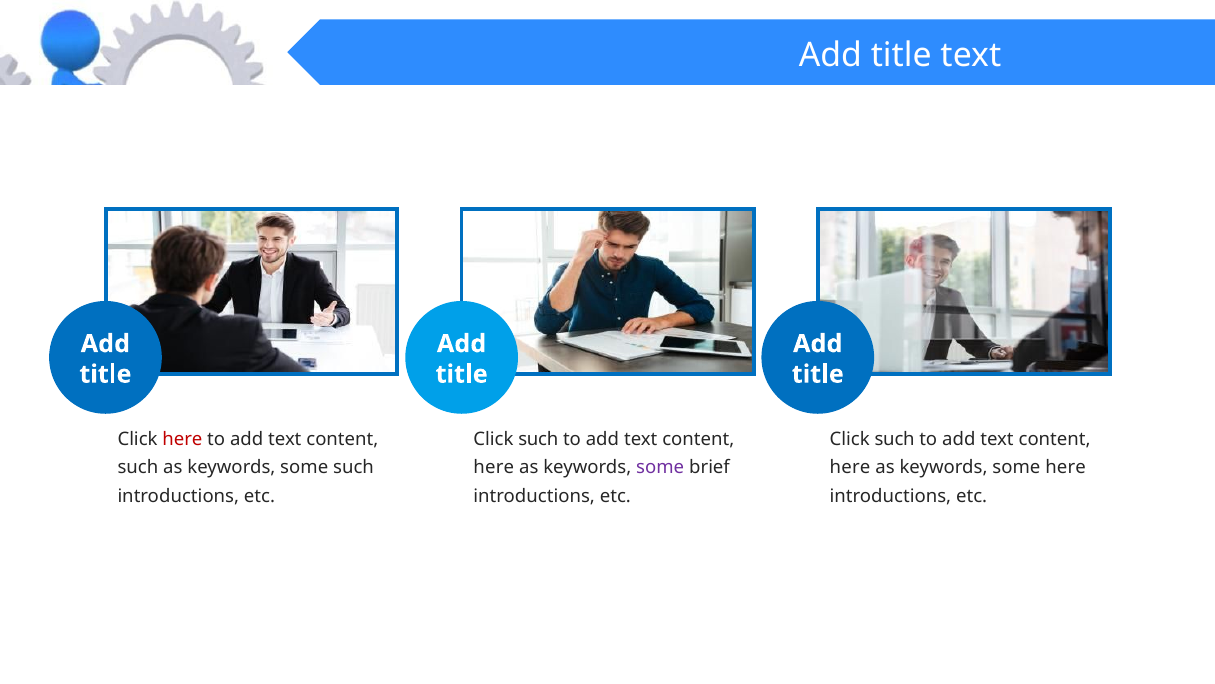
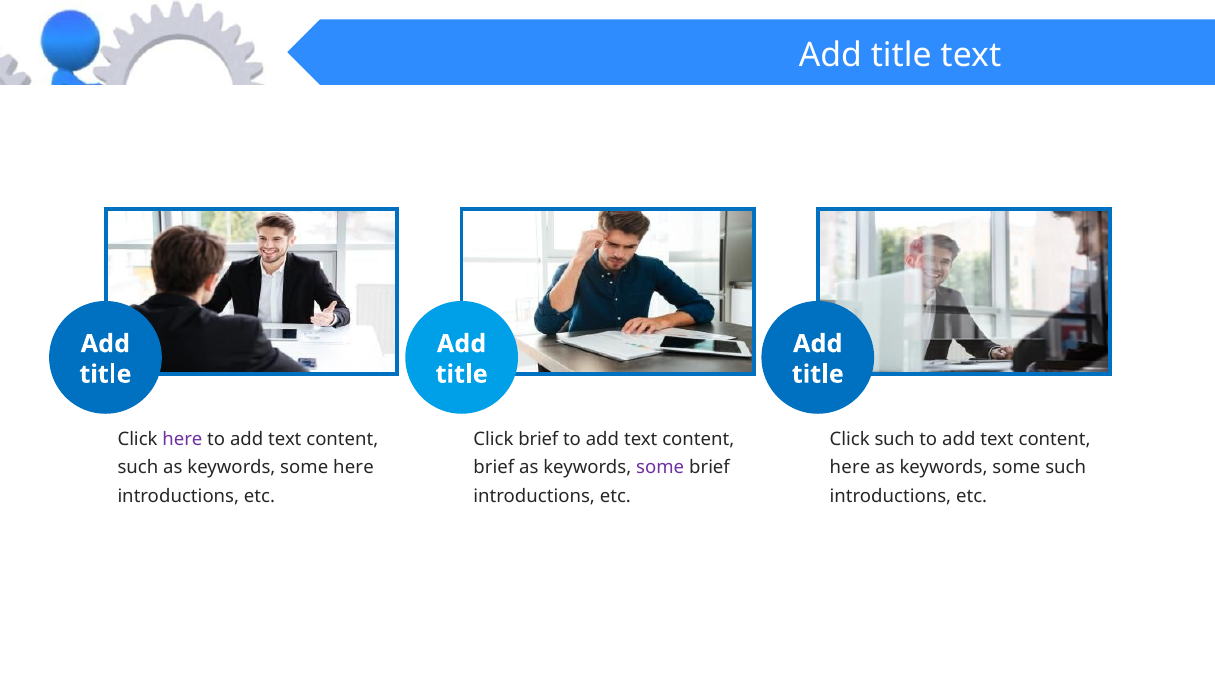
here at (182, 439) colour: red -> purple
such at (538, 439): such -> brief
some such: such -> here
here at (494, 467): here -> brief
some here: here -> such
